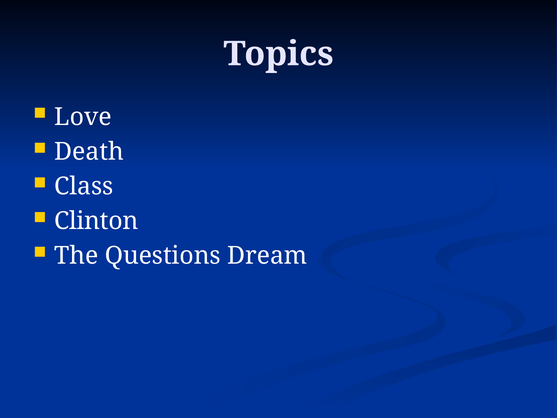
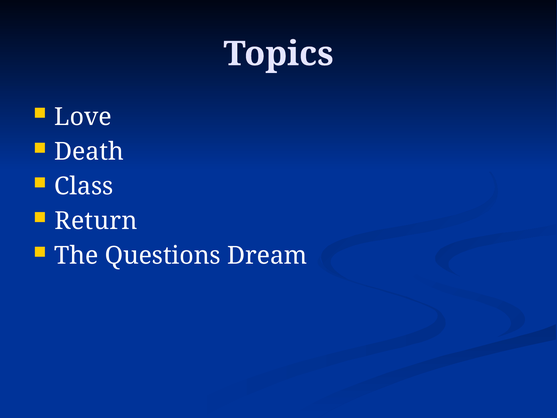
Clinton: Clinton -> Return
